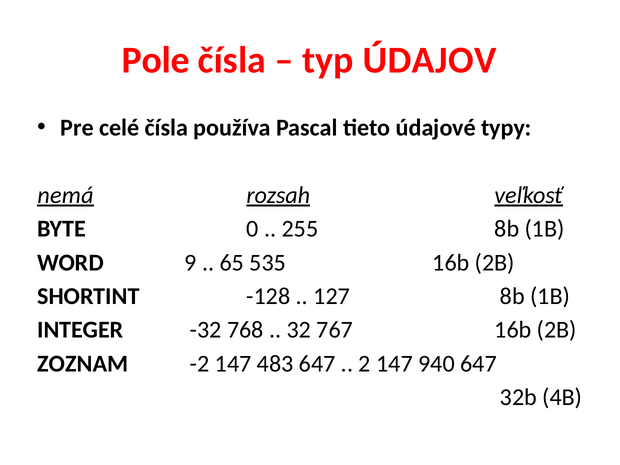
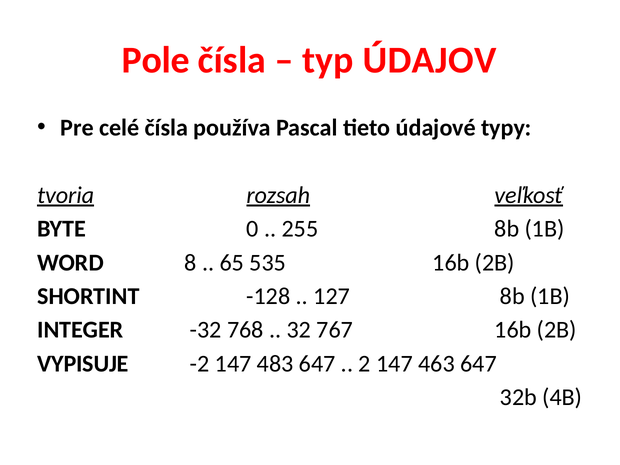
nemá: nemá -> tvoria
9: 9 -> 8
ZOZNAM: ZOZNAM -> VYPISUJE
940: 940 -> 463
